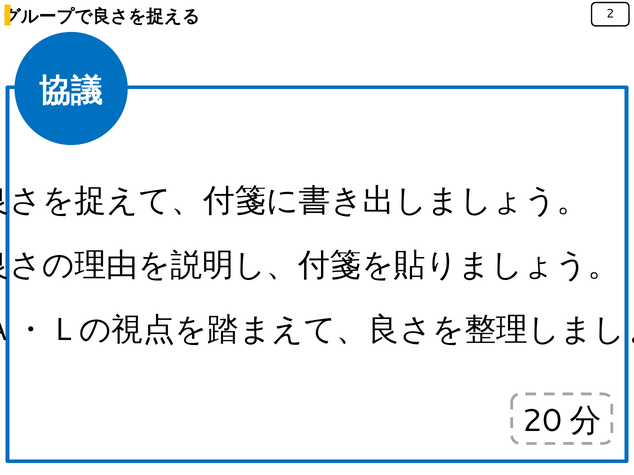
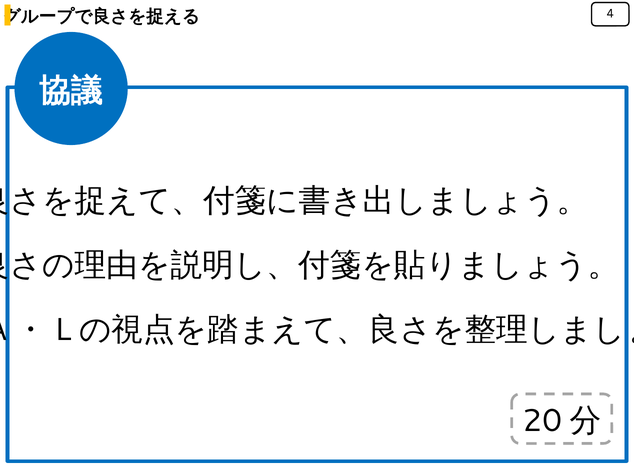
2: 2 -> 4
